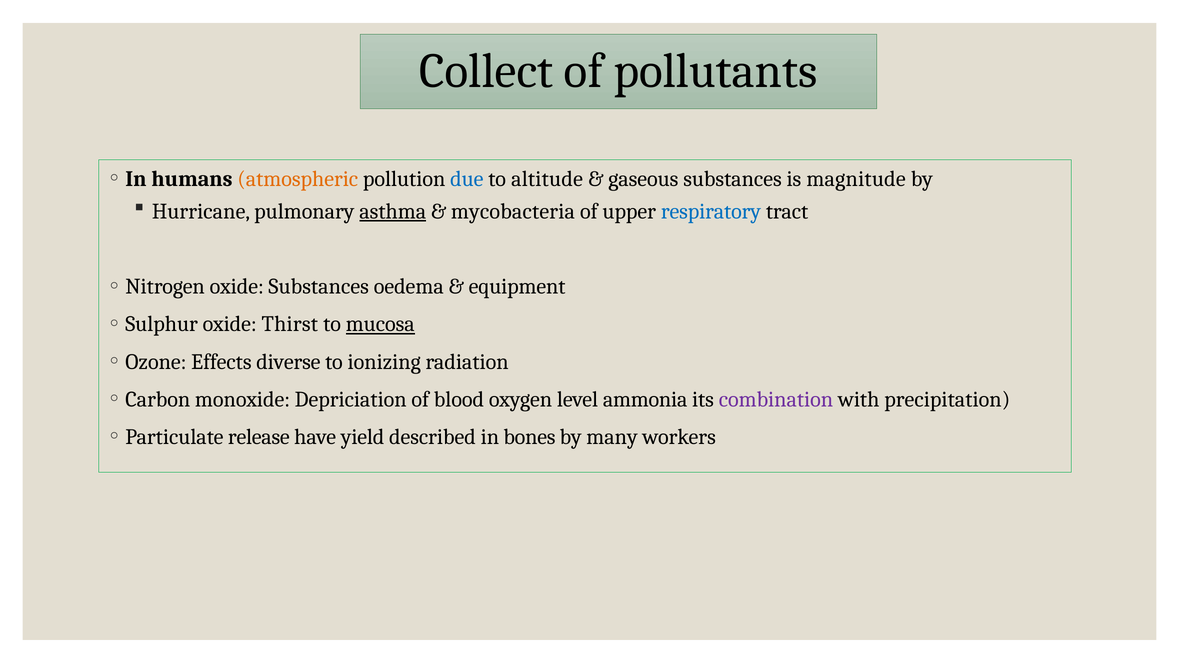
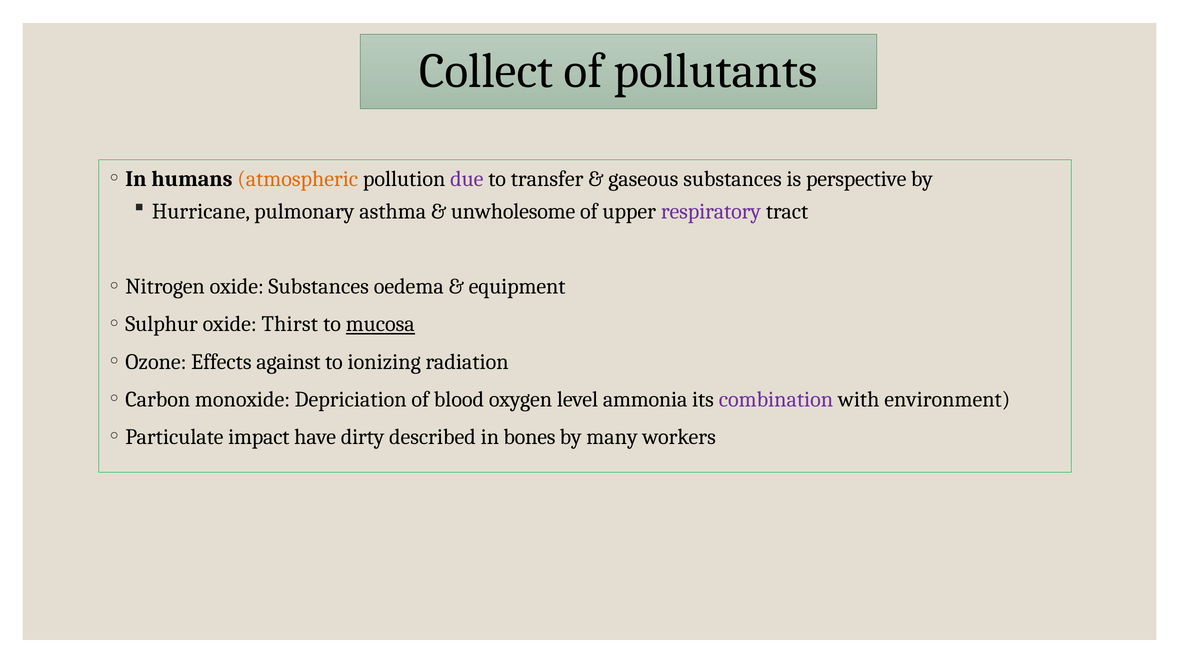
due colour: blue -> purple
altitude: altitude -> transfer
magnitude: magnitude -> perspective
asthma underline: present -> none
mycobacteria: mycobacteria -> unwholesome
respiratory colour: blue -> purple
diverse: diverse -> against
precipitation: precipitation -> environment
release: release -> impact
yield: yield -> dirty
